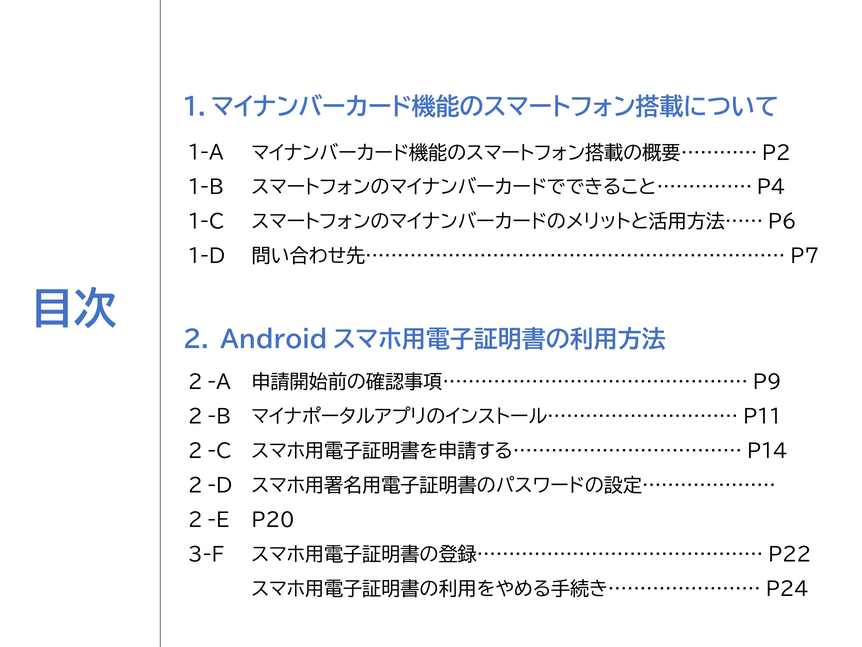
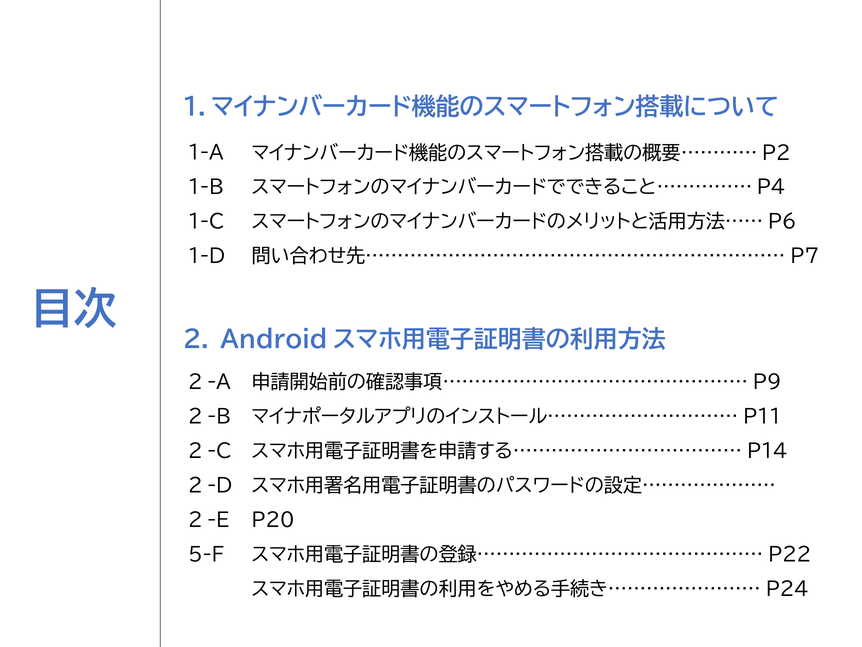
3-F: 3-F -> 5-F
